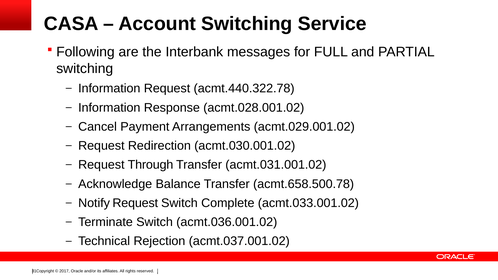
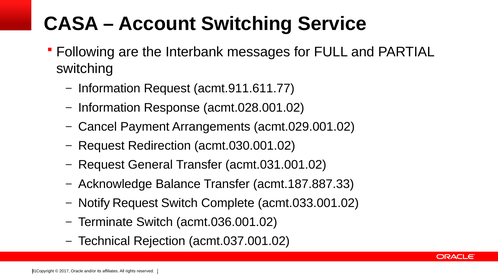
acmt.440.322.78: acmt.440.322.78 -> acmt.911.611.77
Through: Through -> General
acmt.658.500.78: acmt.658.500.78 -> acmt.187.887.33
